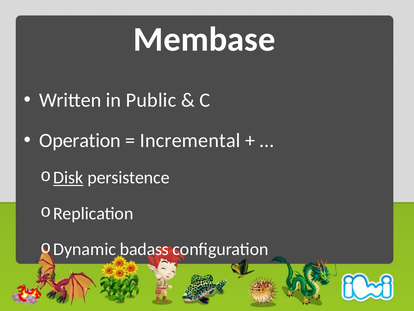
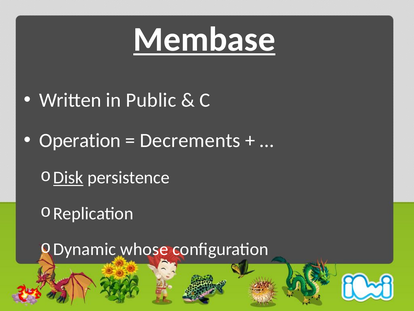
Membase underline: none -> present
Incremental: Incremental -> Decrements
badass: badass -> whose
